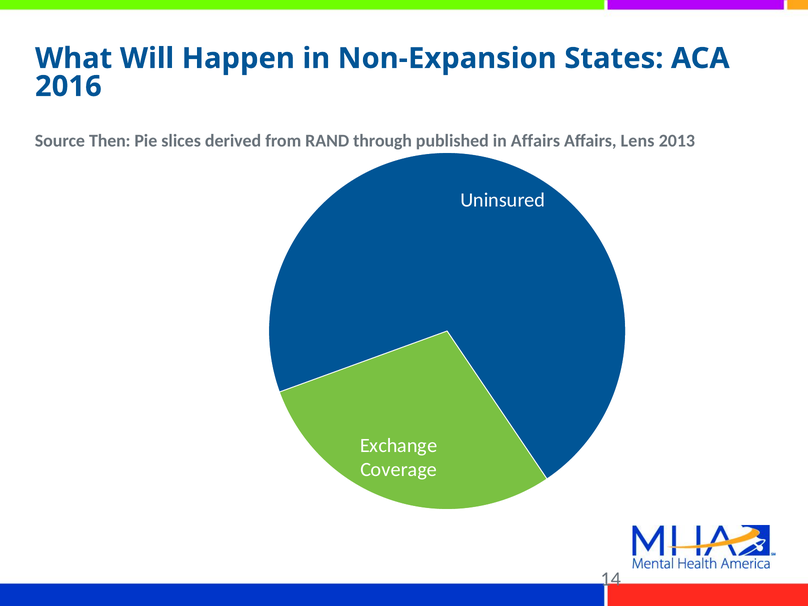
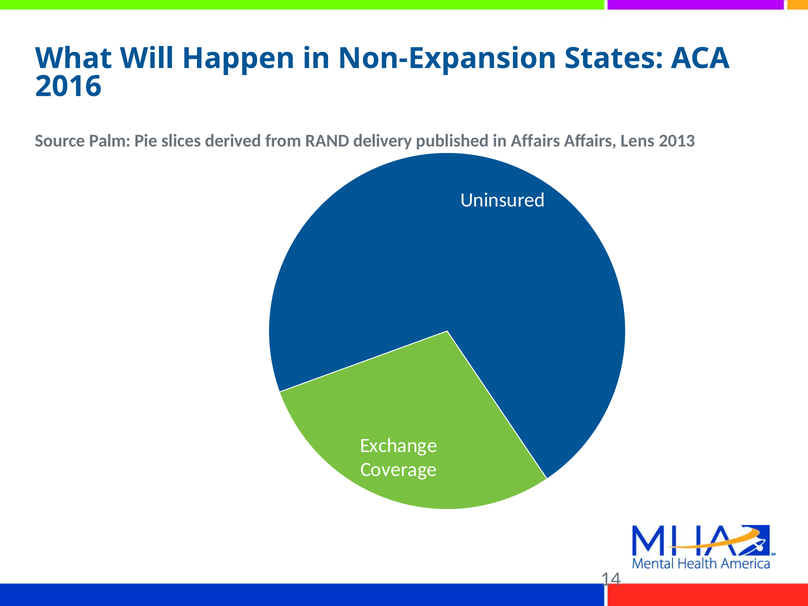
Then: Then -> Palm
through: through -> delivery
